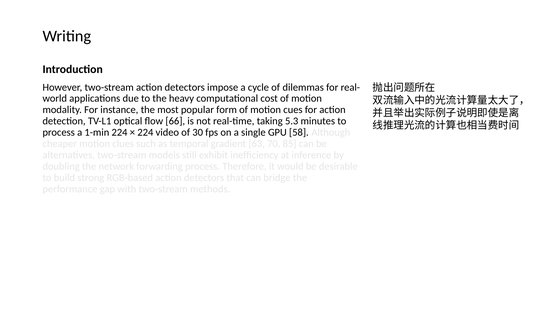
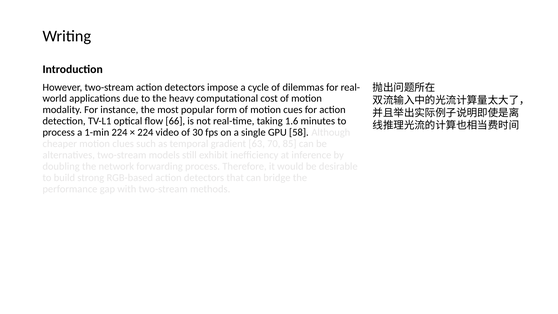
5.3: 5.3 -> 1.6
